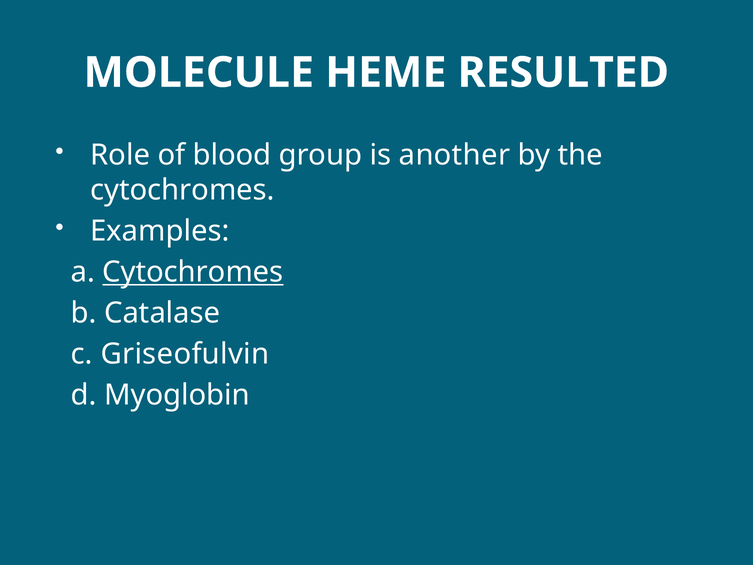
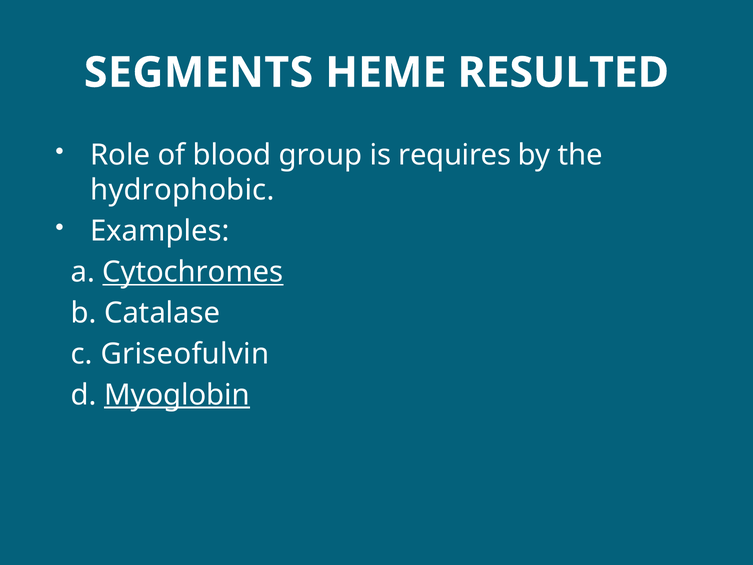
MOLECULE: MOLECULE -> SEGMENTS
another: another -> requires
cytochromes at (182, 190): cytochromes -> hydrophobic
Myoglobin underline: none -> present
